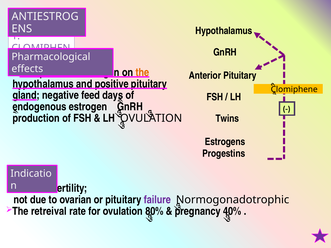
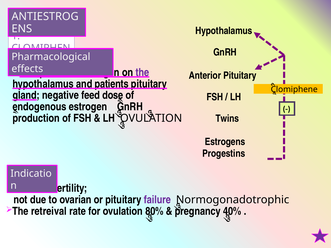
the colour: orange -> purple
positive: positive -> patients
days: days -> dose
